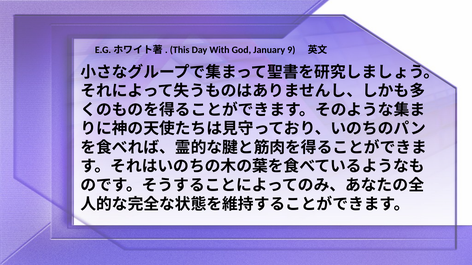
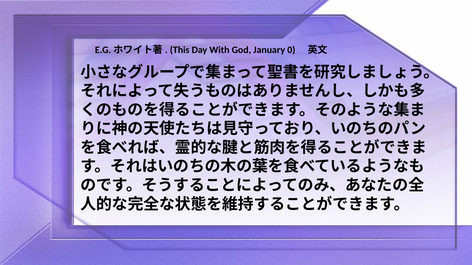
9: 9 -> 0
